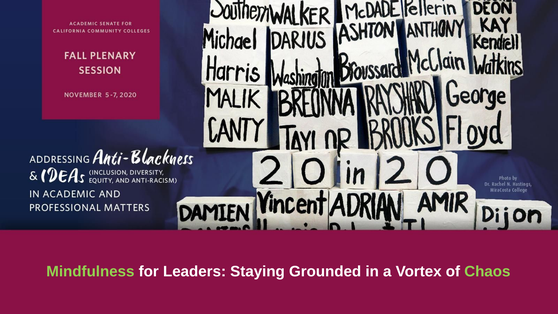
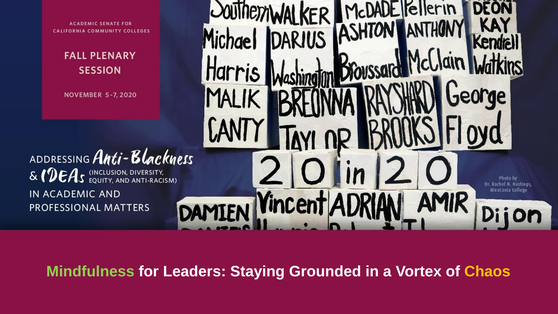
Chaos colour: light green -> yellow
